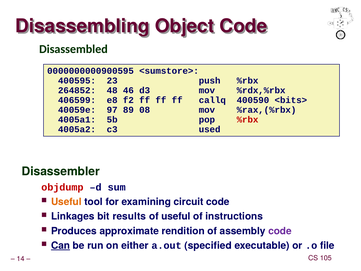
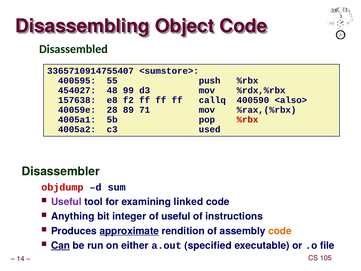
0000000000900595: 0000000000900595 -> 3365710914755407
23: 23 -> 55
264852: 264852 -> 454027
46: 46 -> 99
406599: 406599 -> 157638
<bits>: <bits> -> <also>
97: 97 -> 28
08: 08 -> 71
Useful at (66, 202) colour: orange -> purple
circuit: circuit -> linked
Linkages: Linkages -> Anything
results: results -> integer
approximate underline: none -> present
code at (280, 231) colour: purple -> orange
